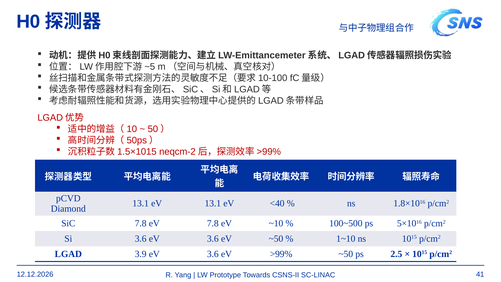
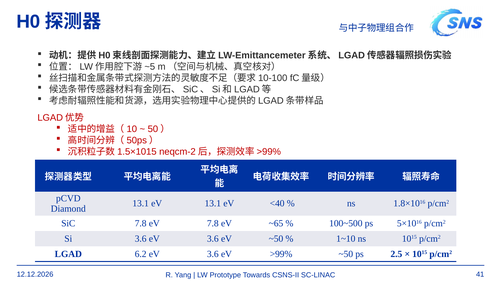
~10: ~10 -> ~65
3.9: 3.9 -> 6.2
